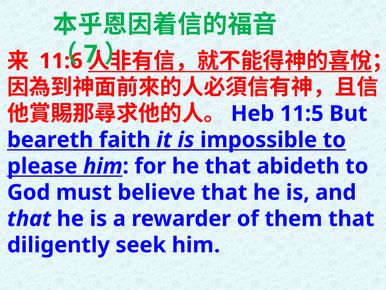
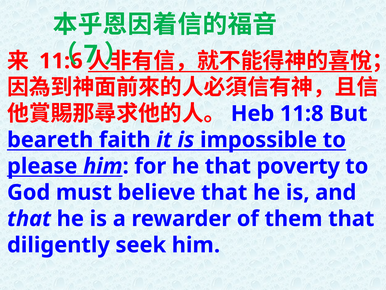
11:5: 11:5 -> 11:8
abideth: abideth -> poverty
